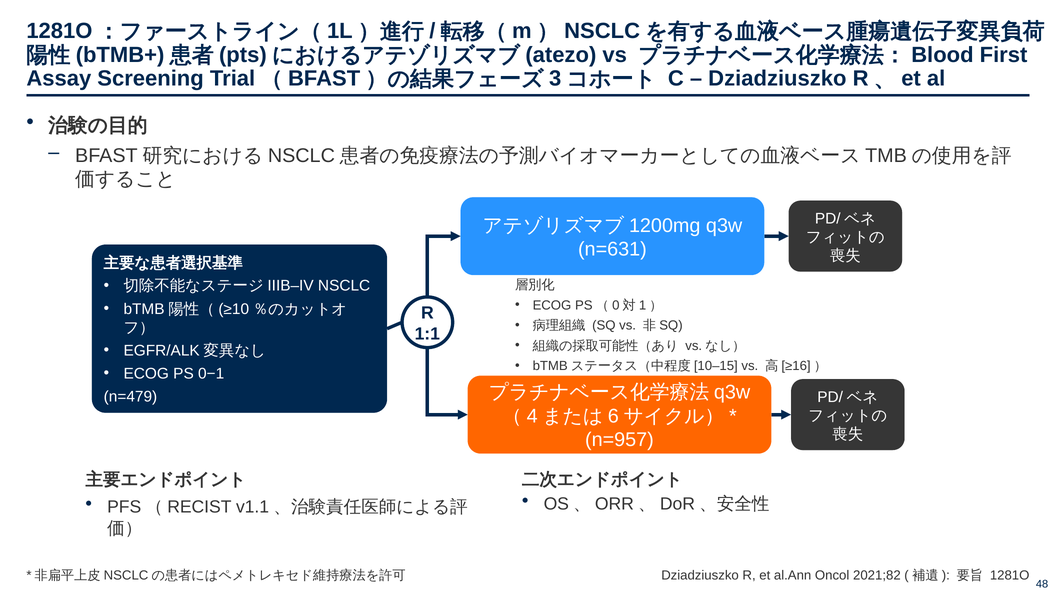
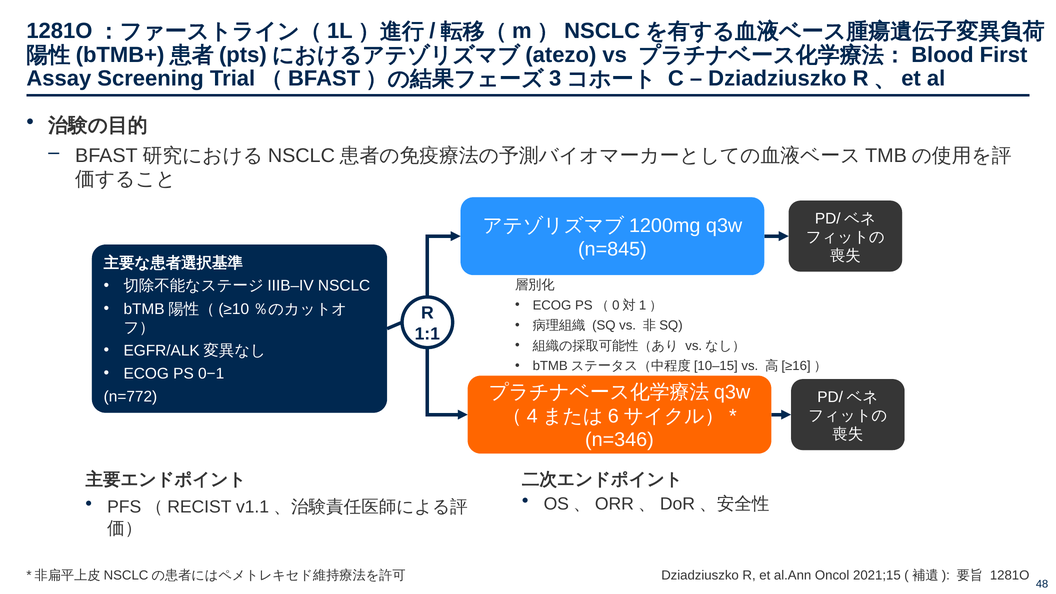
n=631: n=631 -> n=845
n=479: n=479 -> n=772
n=957: n=957 -> n=346
2021;82: 2021;82 -> 2021;15
